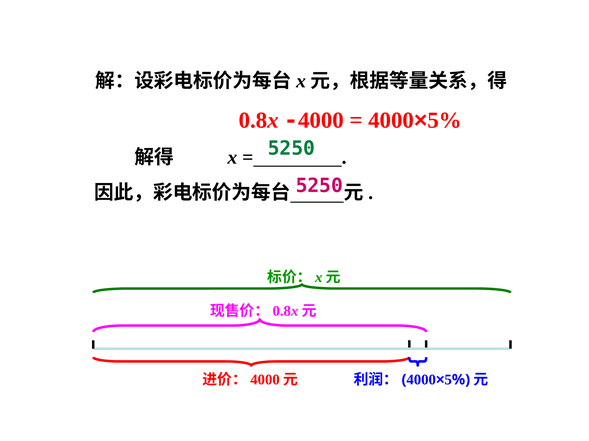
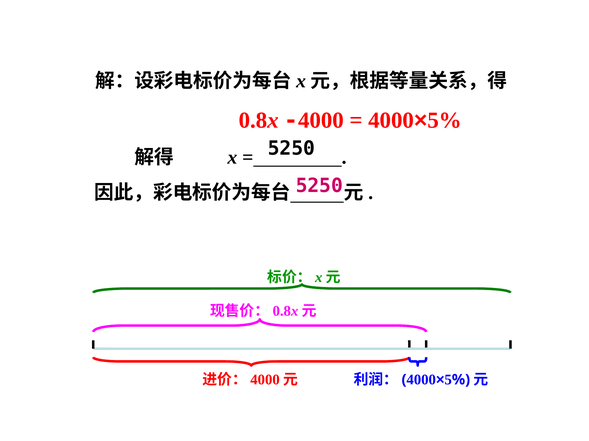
5250 at (291, 149) colour: green -> black
